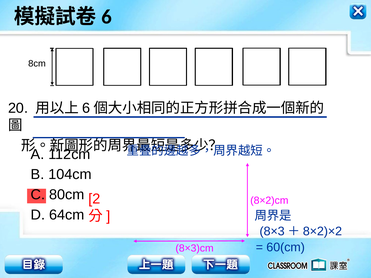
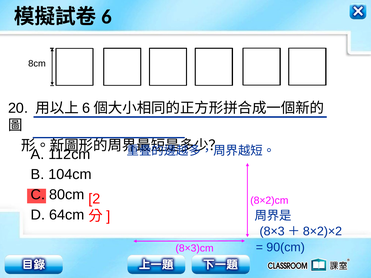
60(cm: 60(cm -> 90(cm
